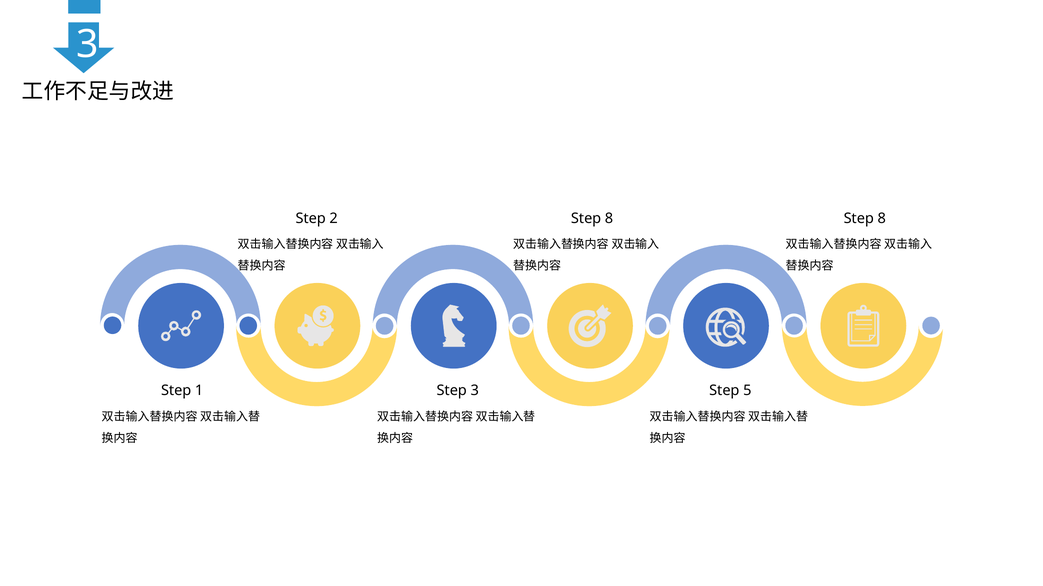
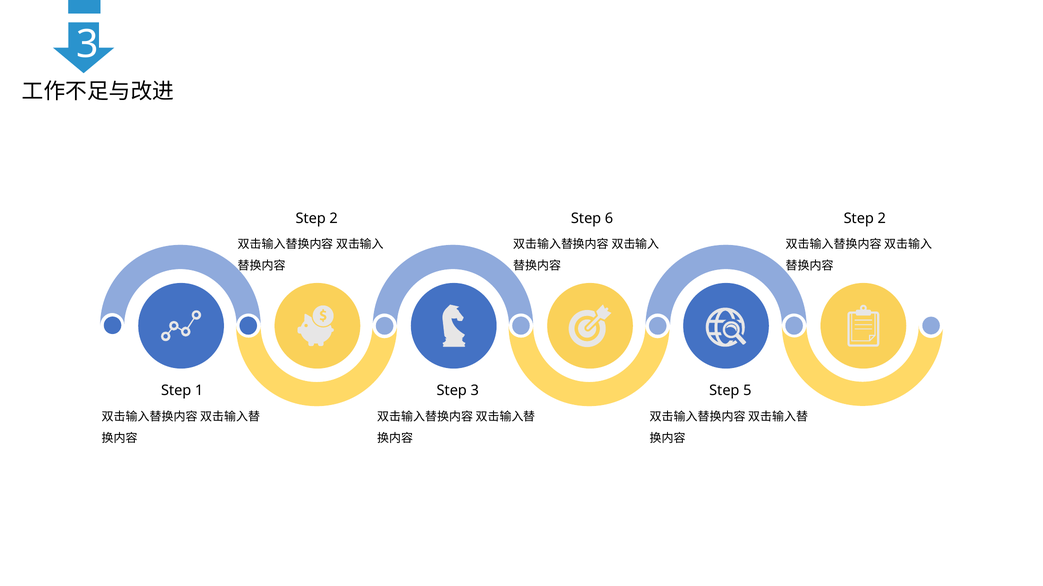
8 at (609, 219): 8 -> 6
8 at (882, 219): 8 -> 2
